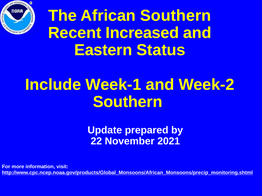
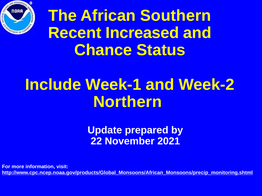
Eastern: Eastern -> Chance
Southern at (128, 102): Southern -> Northern
